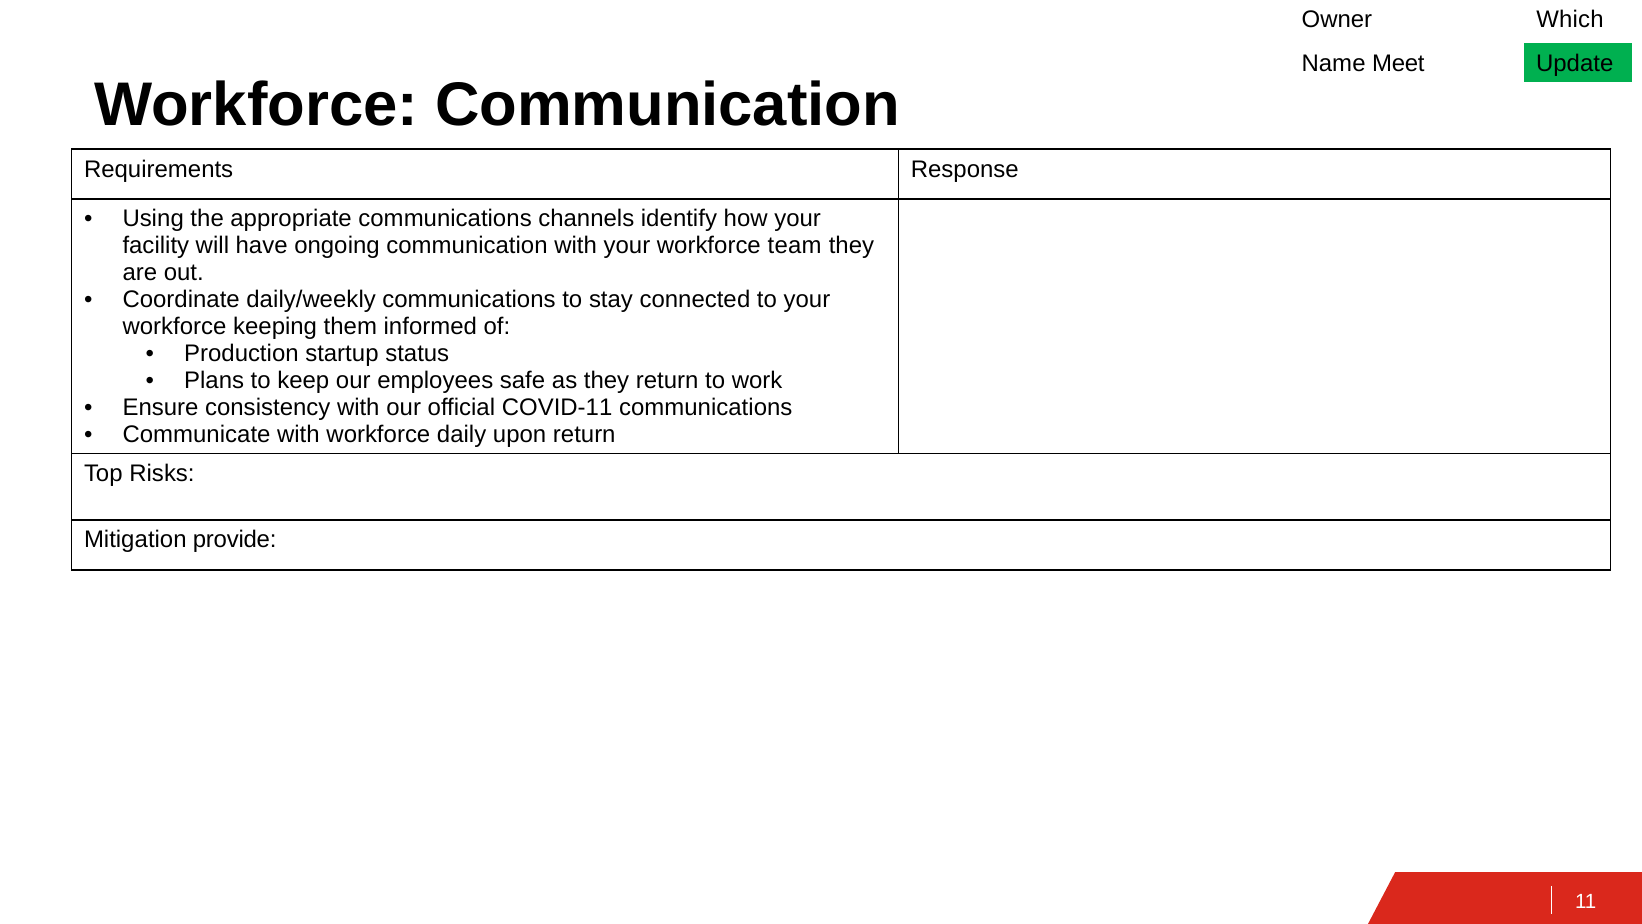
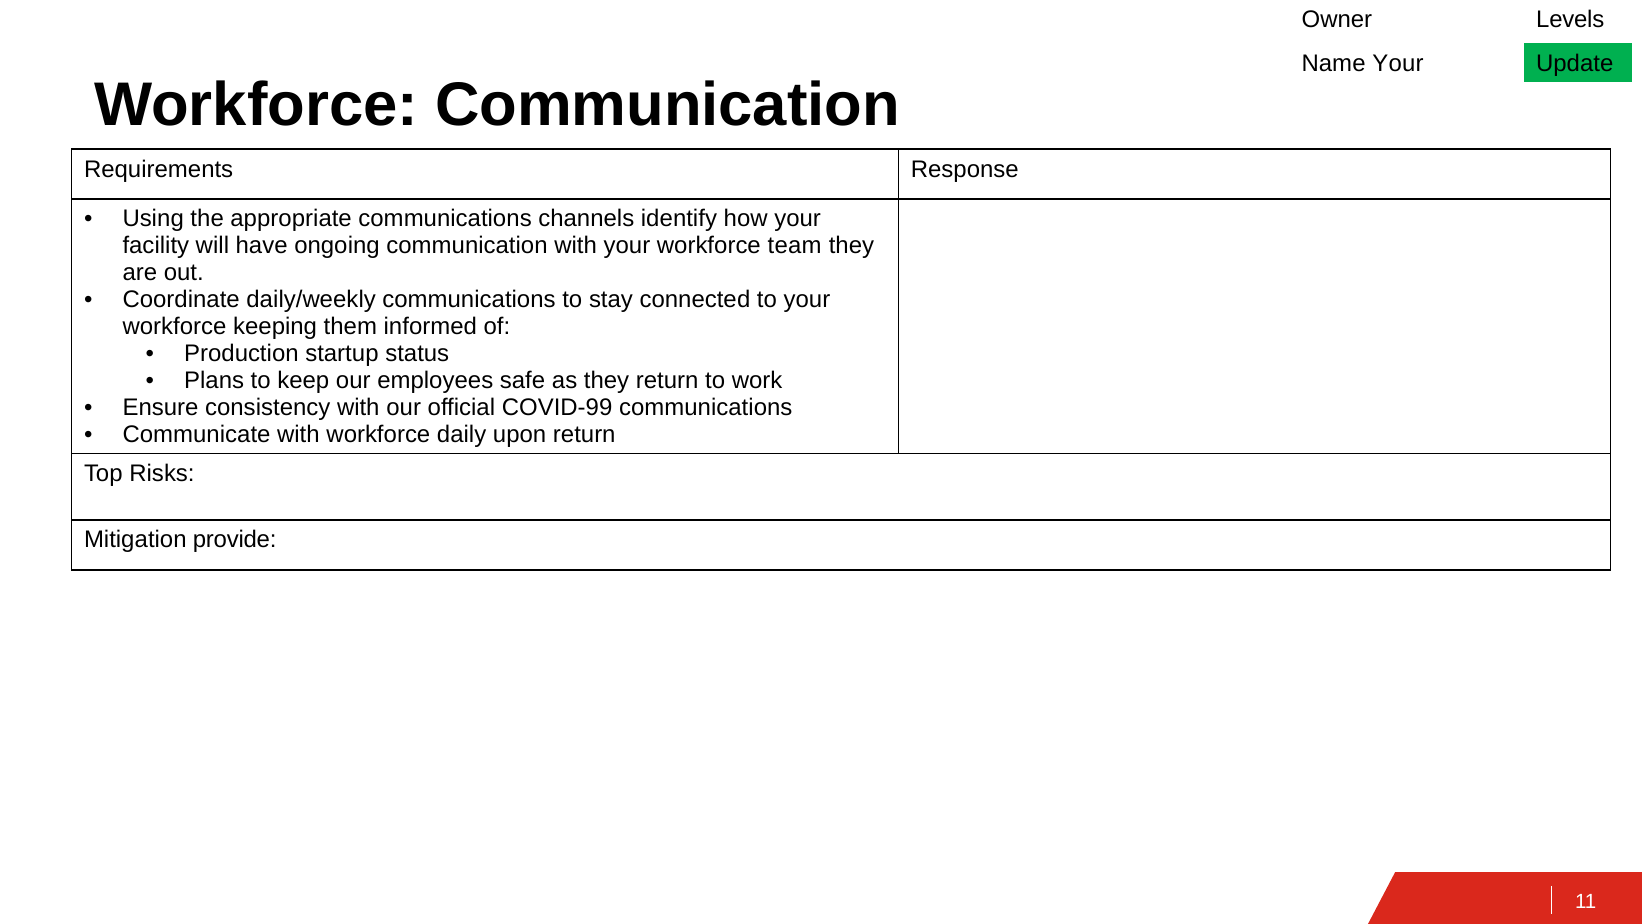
Which: Which -> Levels
Name Meet: Meet -> Your
COVID-11: COVID-11 -> COVID-99
